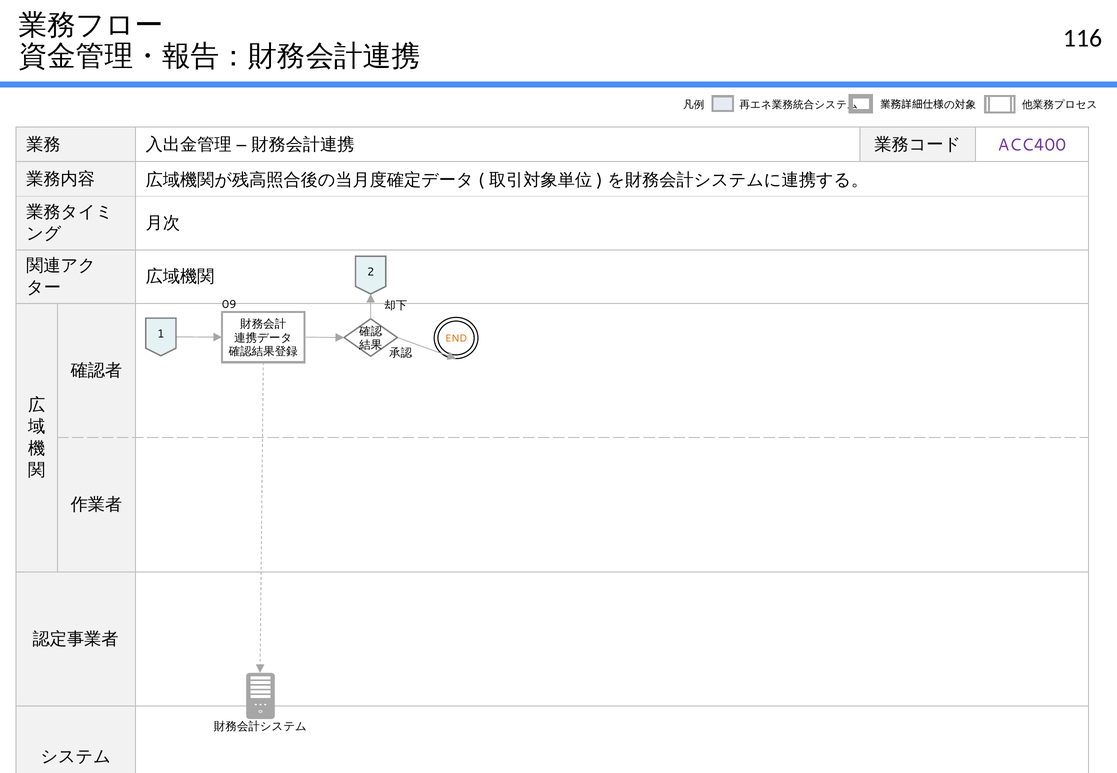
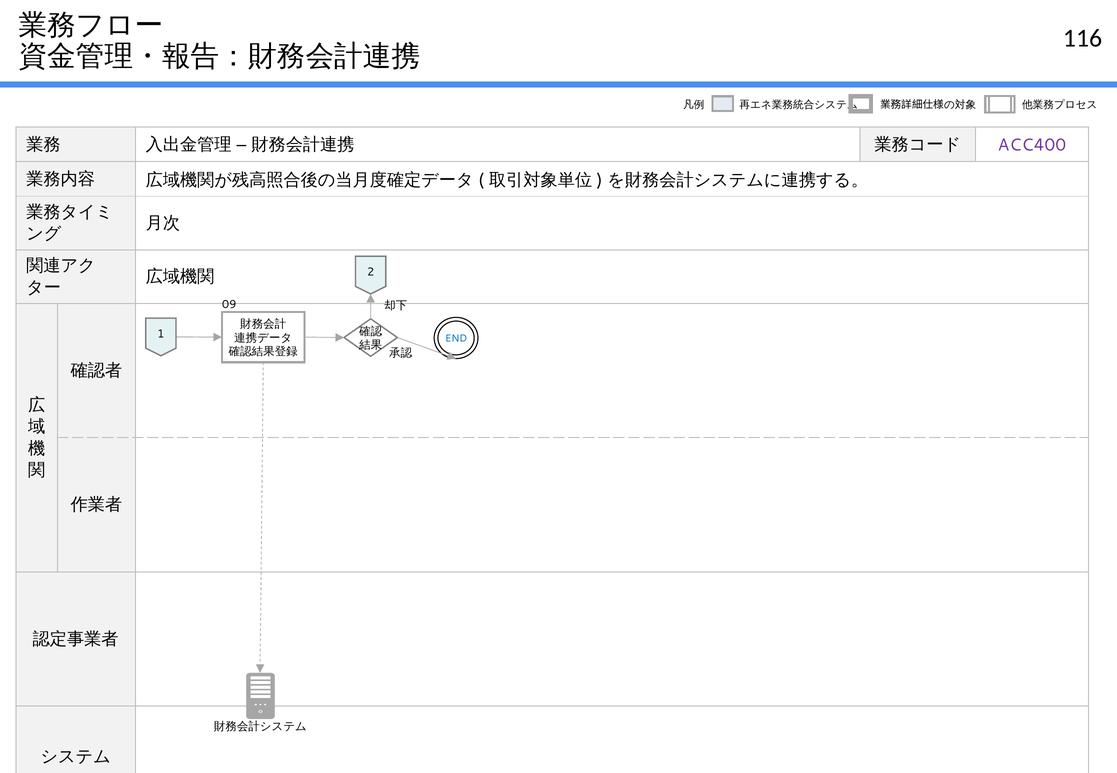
END colour: orange -> blue
